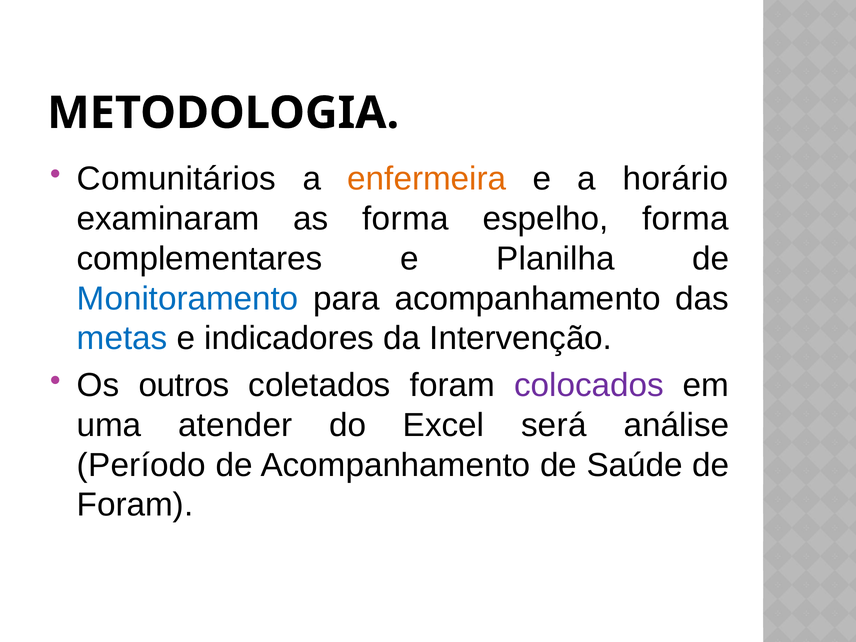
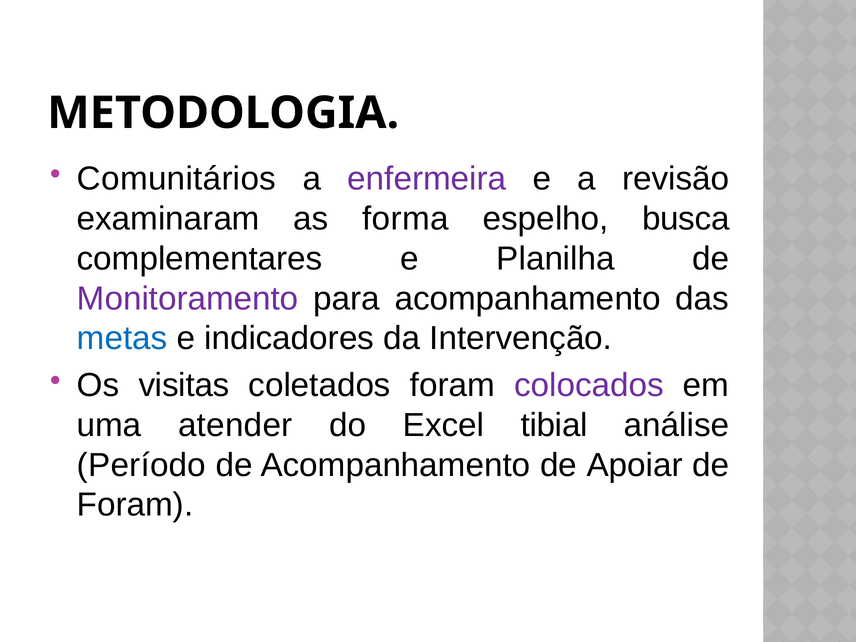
enfermeira colour: orange -> purple
horário: horário -> revisão
espelho forma: forma -> busca
Monitoramento colour: blue -> purple
outros: outros -> visitas
será: será -> tibial
Saúde: Saúde -> Apoiar
